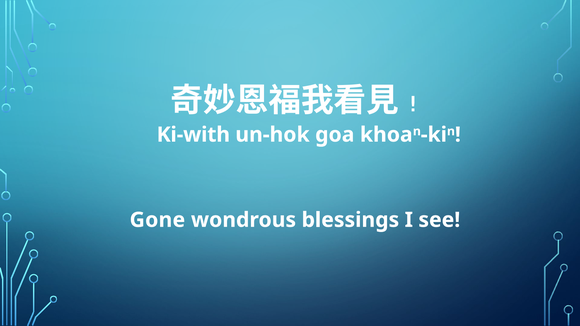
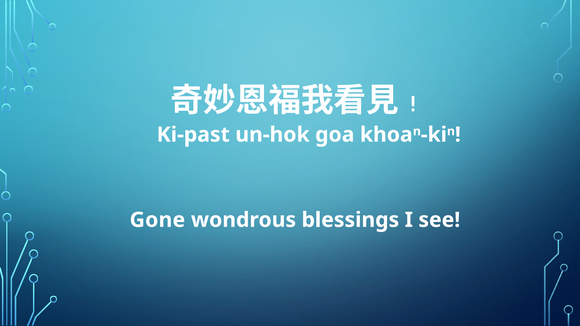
Ki-with: Ki-with -> Ki-past
